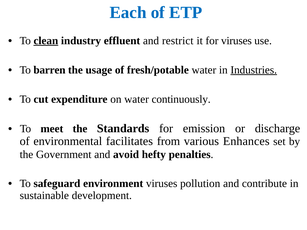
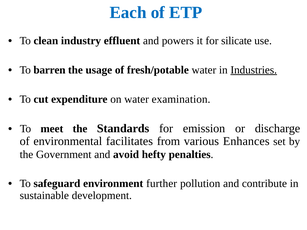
clean underline: present -> none
restrict: restrict -> powers
for viruses: viruses -> silicate
continuously: continuously -> examination
environment viruses: viruses -> further
